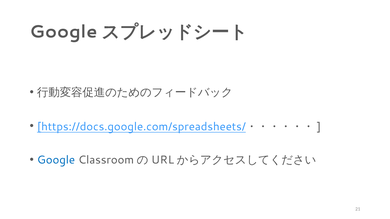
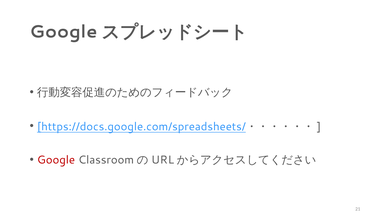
Google colour: blue -> red
